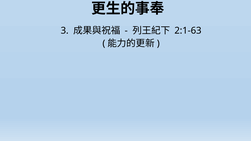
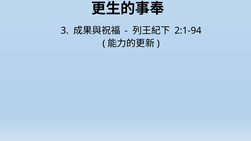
2:1-63: 2:1-63 -> 2:1-94
